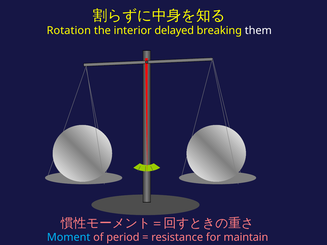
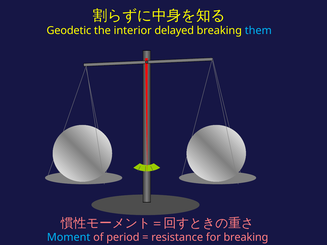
Rotation: Rotation -> Geodetic
them colour: white -> light blue
for maintain: maintain -> breaking
